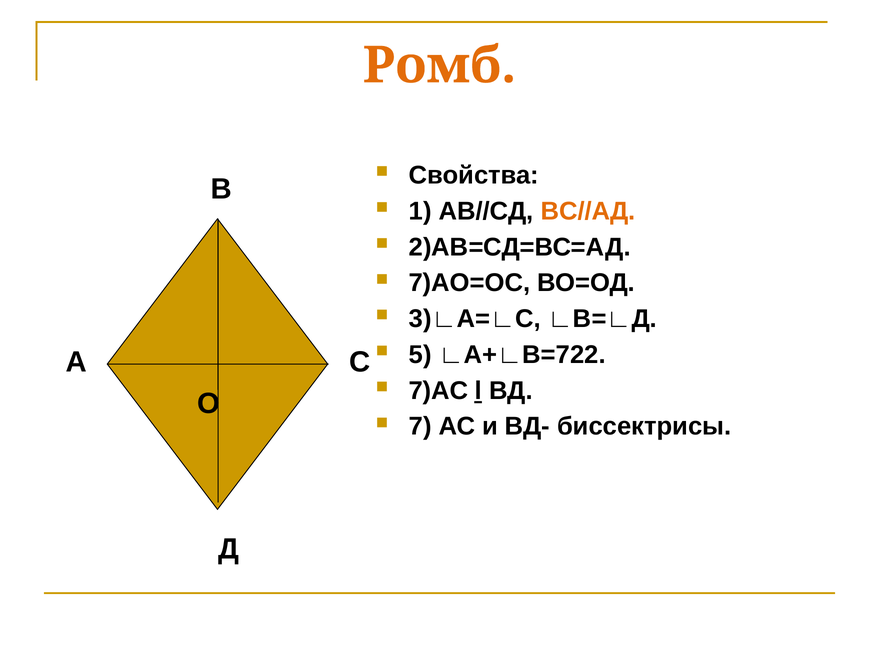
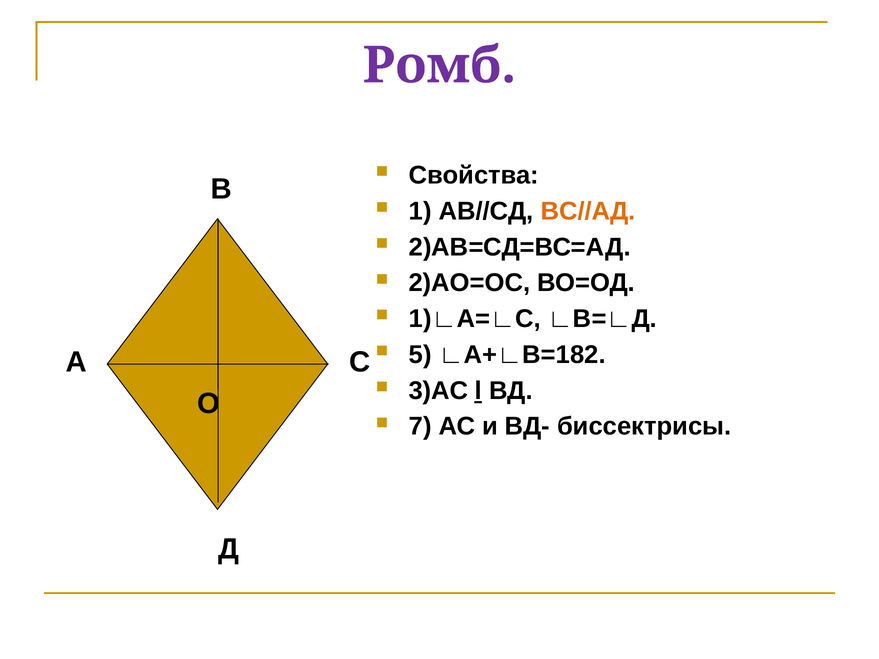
Ромб colour: orange -> purple
7)АО=ОС: 7)АО=ОС -> 2)АО=ОС
3)∟А=∟С: 3)∟А=∟С -> 1)∟А=∟С
∟А+∟В=722: ∟А+∟В=722 -> ∟А+∟В=182
7)АС: 7)АС -> 3)АС
